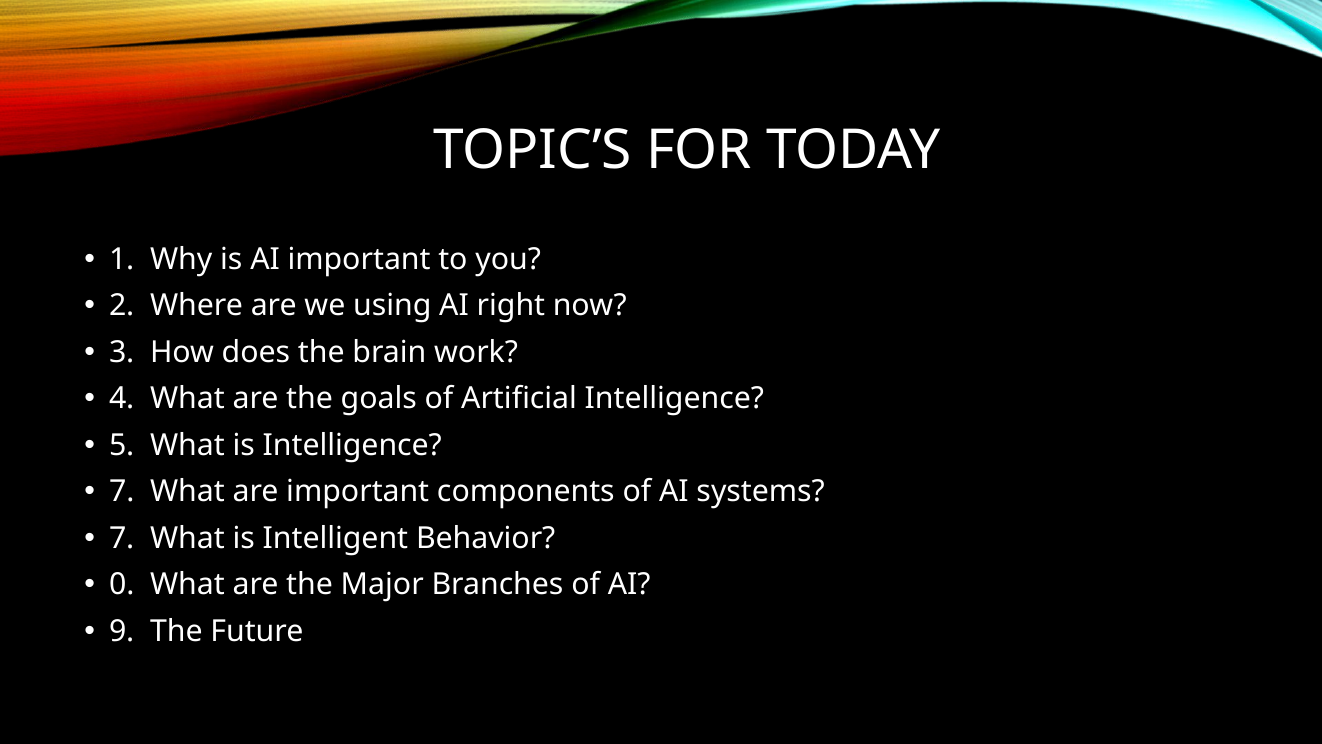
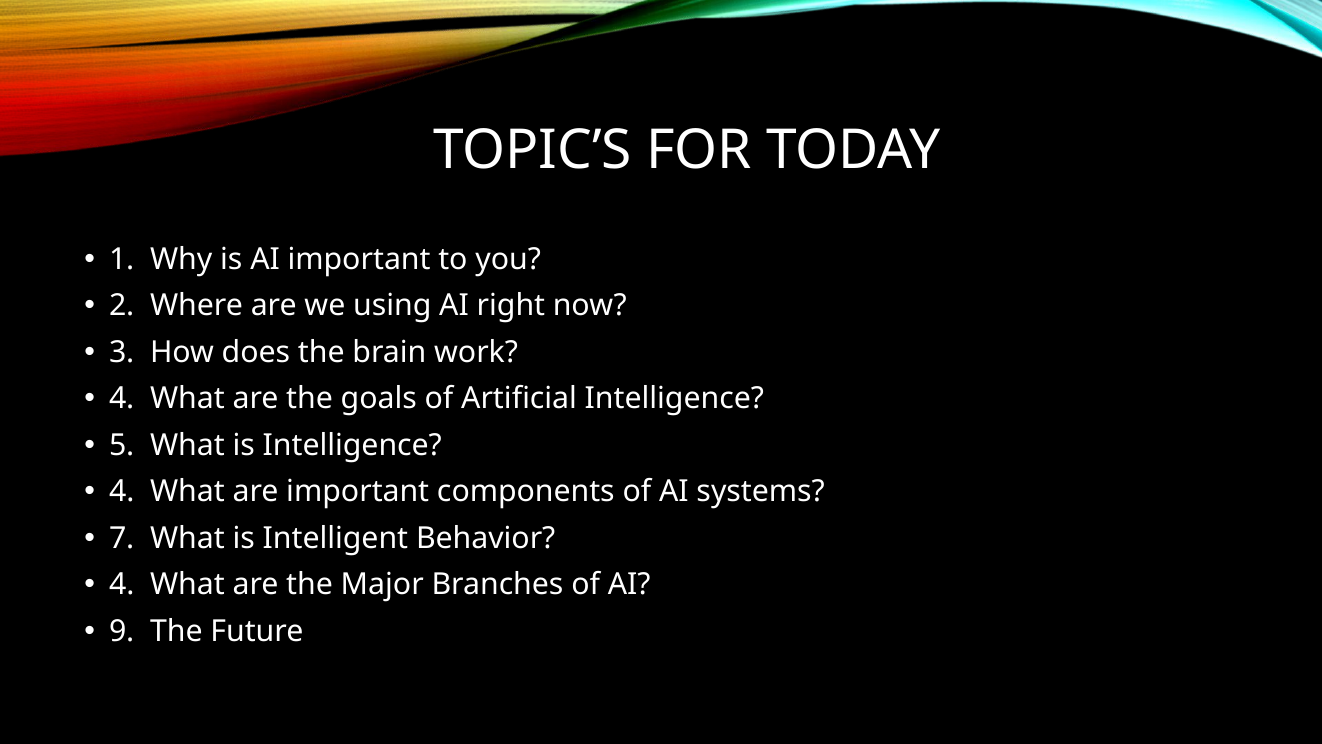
7 at (122, 492): 7 -> 4
0 at (122, 585): 0 -> 4
